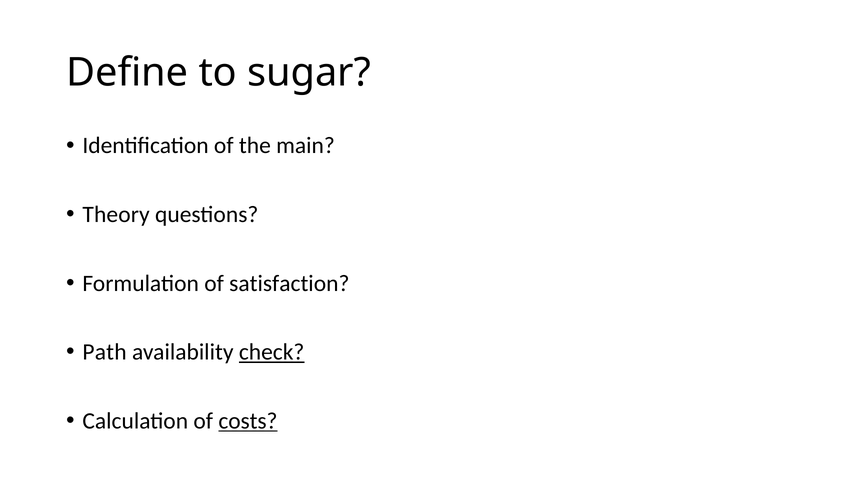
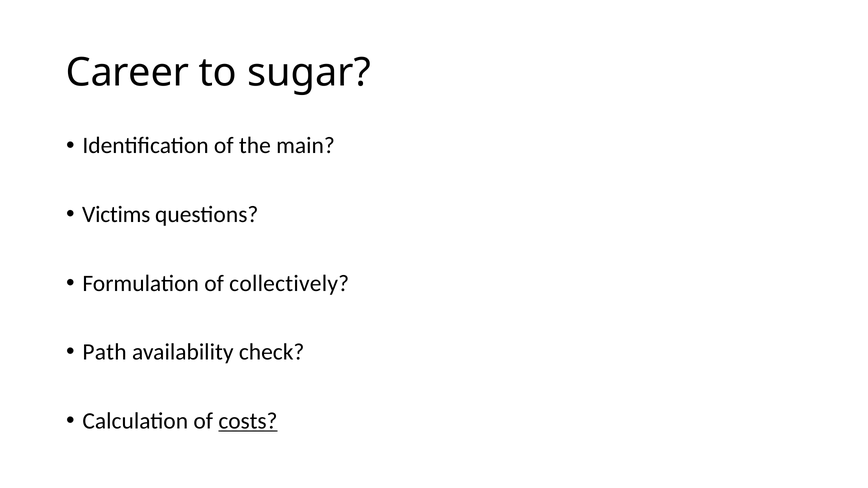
Define: Define -> Career
Theory: Theory -> Victims
satisfaction: satisfaction -> collectively
check underline: present -> none
